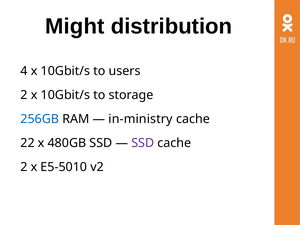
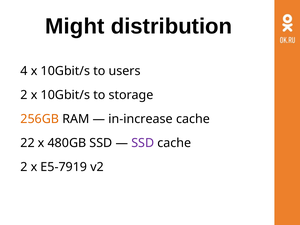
256GB colour: blue -> orange
in-ministry: in-ministry -> in-increase
E5-5010: E5-5010 -> E5-7919
